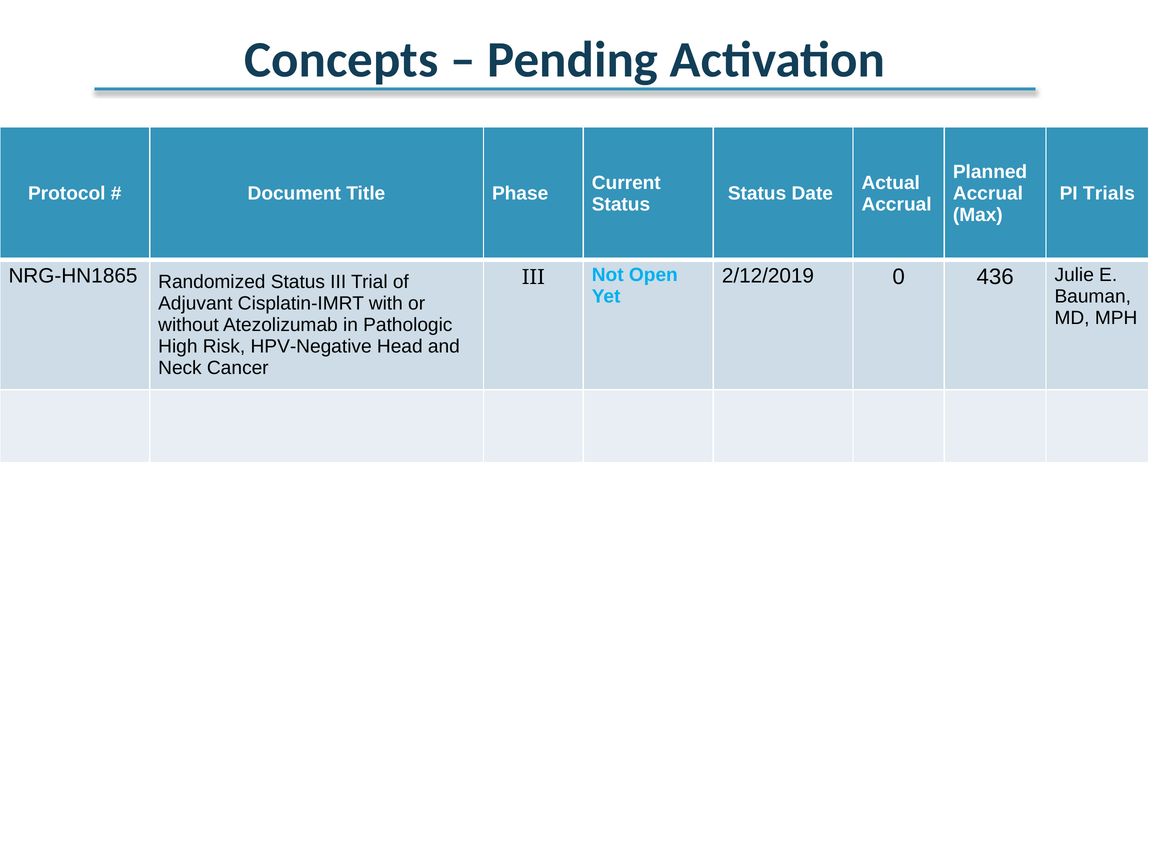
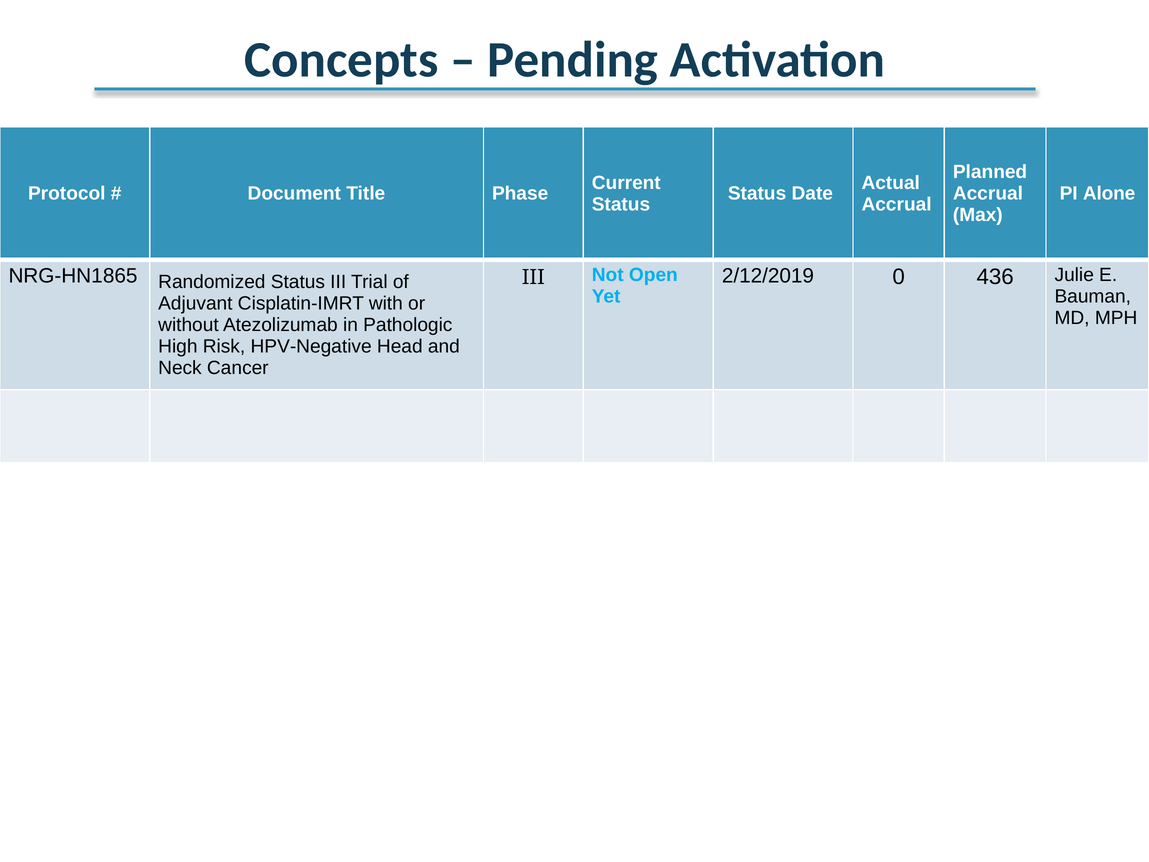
Trials: Trials -> Alone
